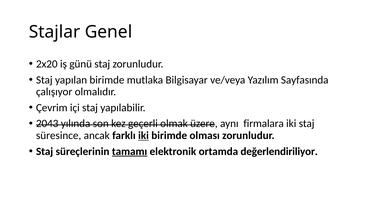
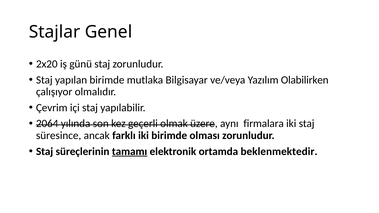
Sayfasında: Sayfasında -> Olabilirken
2043: 2043 -> 2064
iki at (143, 136) underline: present -> none
değerlendiriliyor: değerlendiriliyor -> beklenmektedir
